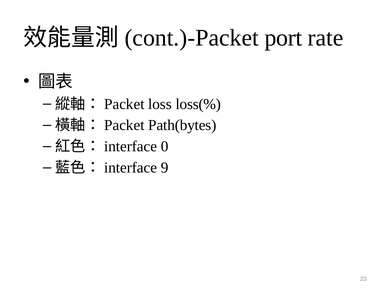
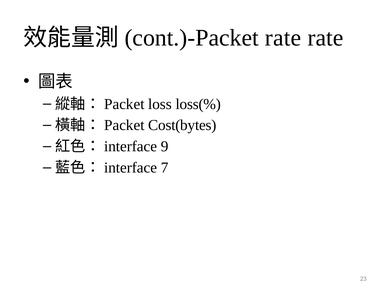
port at (283, 38): port -> rate
Path(bytes: Path(bytes -> Cost(bytes
0: 0 -> 9
9: 9 -> 7
